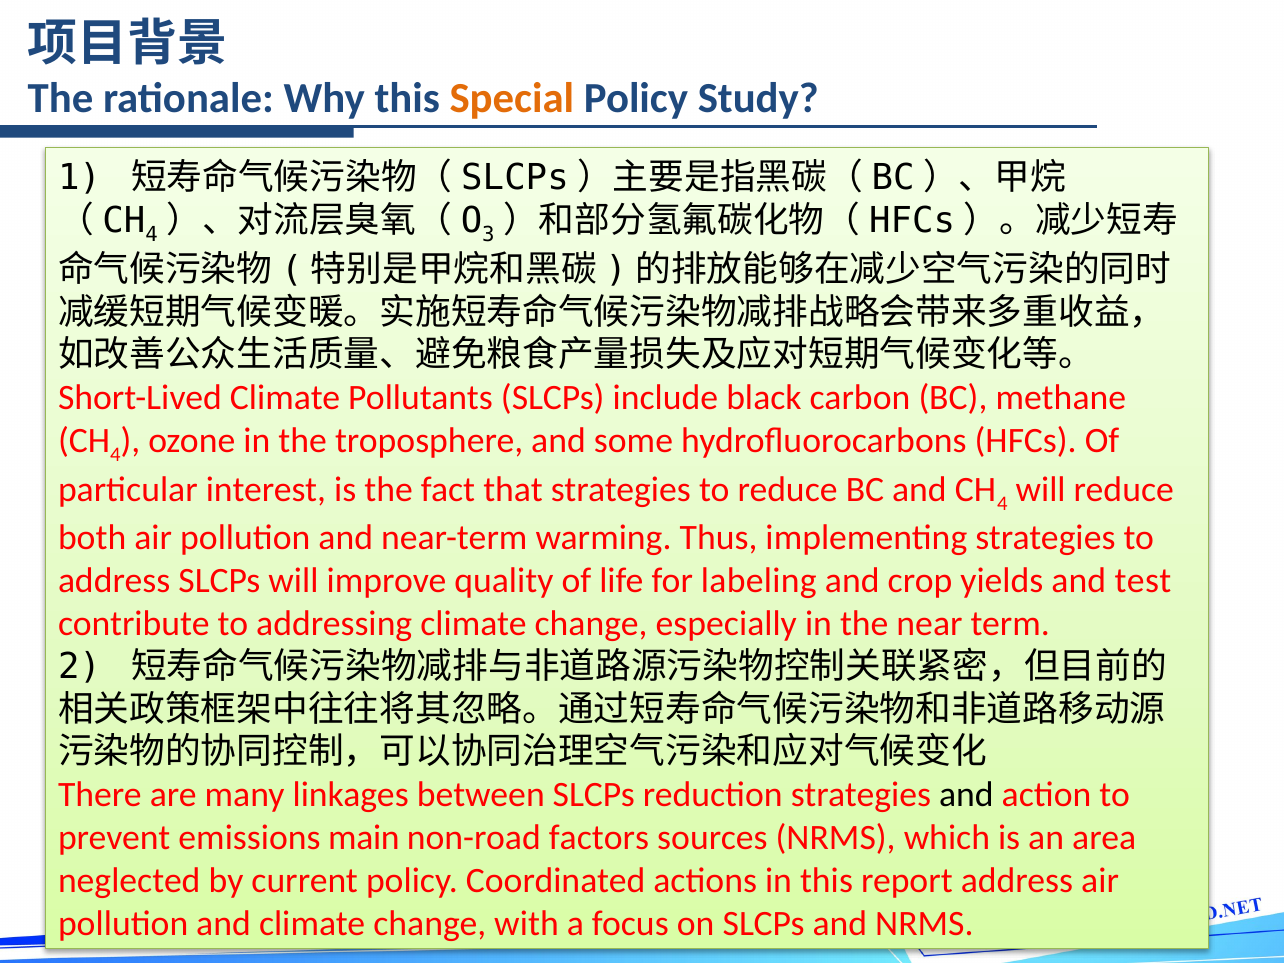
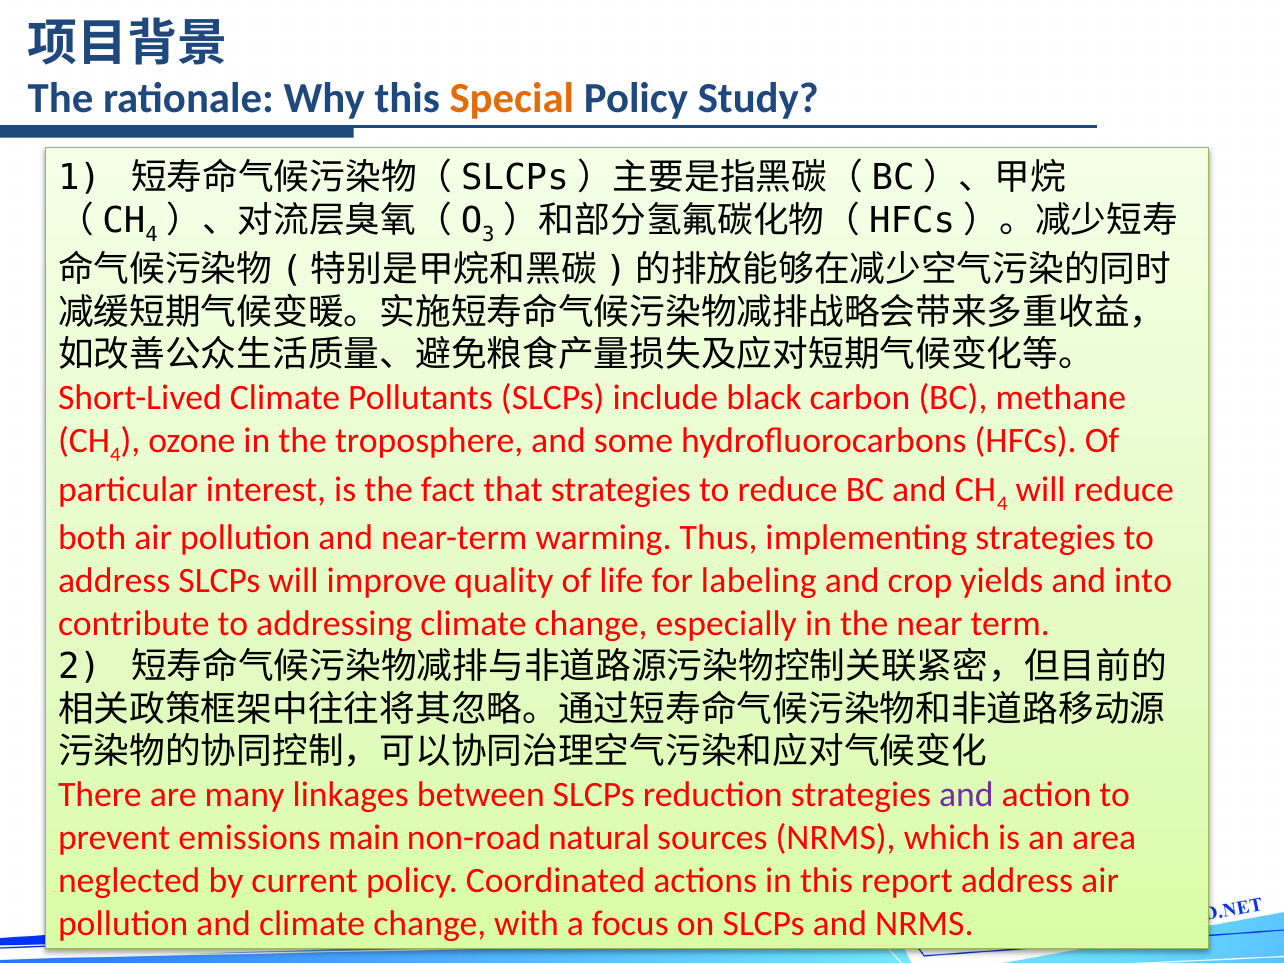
test: test -> into
and at (966, 795) colour: black -> purple
factors: factors -> natural
